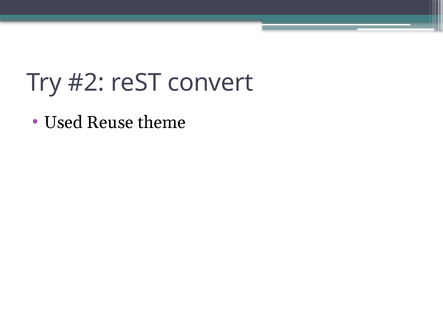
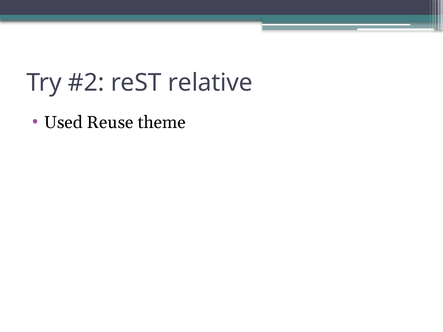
convert: convert -> relative
